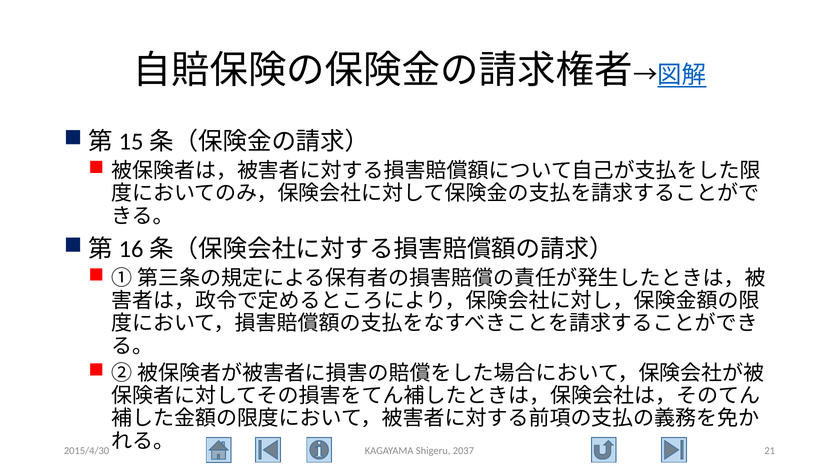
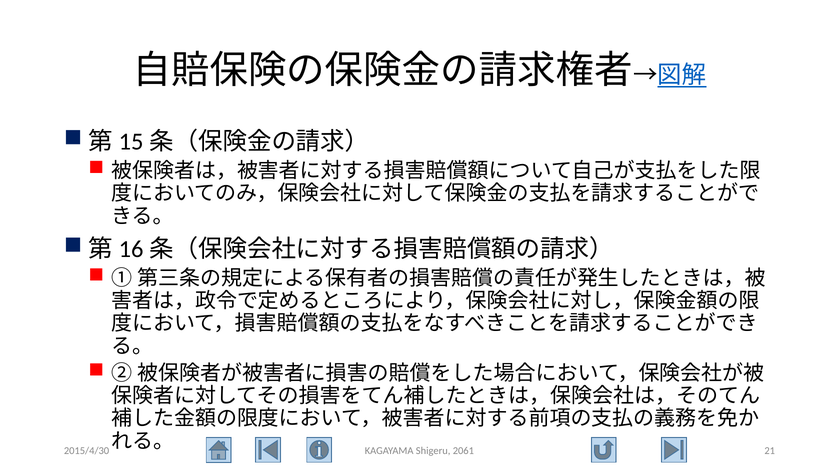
2037: 2037 -> 2061
